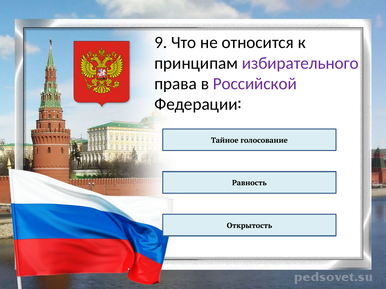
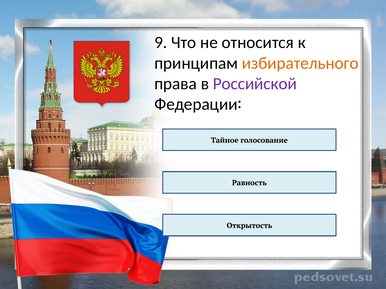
избирательного colour: purple -> orange
